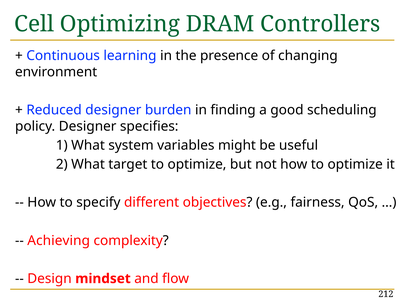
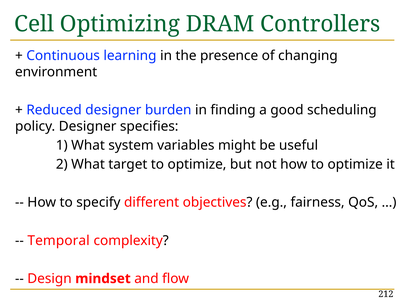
Achieving: Achieving -> Temporal
